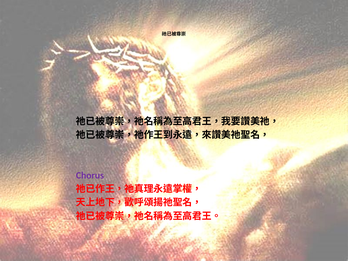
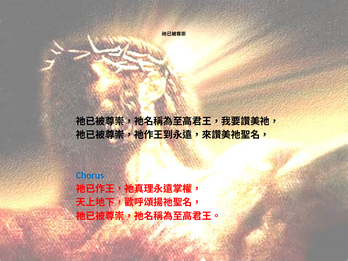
Chorus colour: purple -> blue
